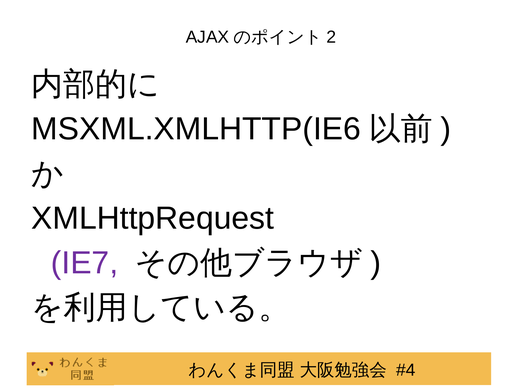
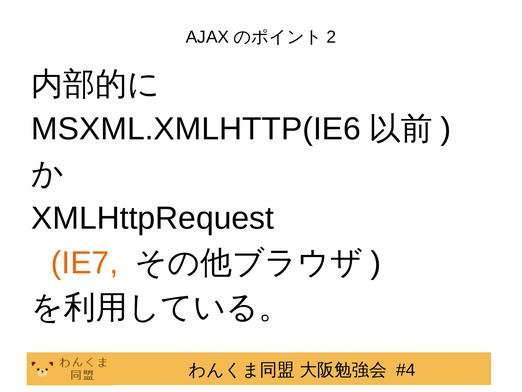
IE7 colour: purple -> orange
